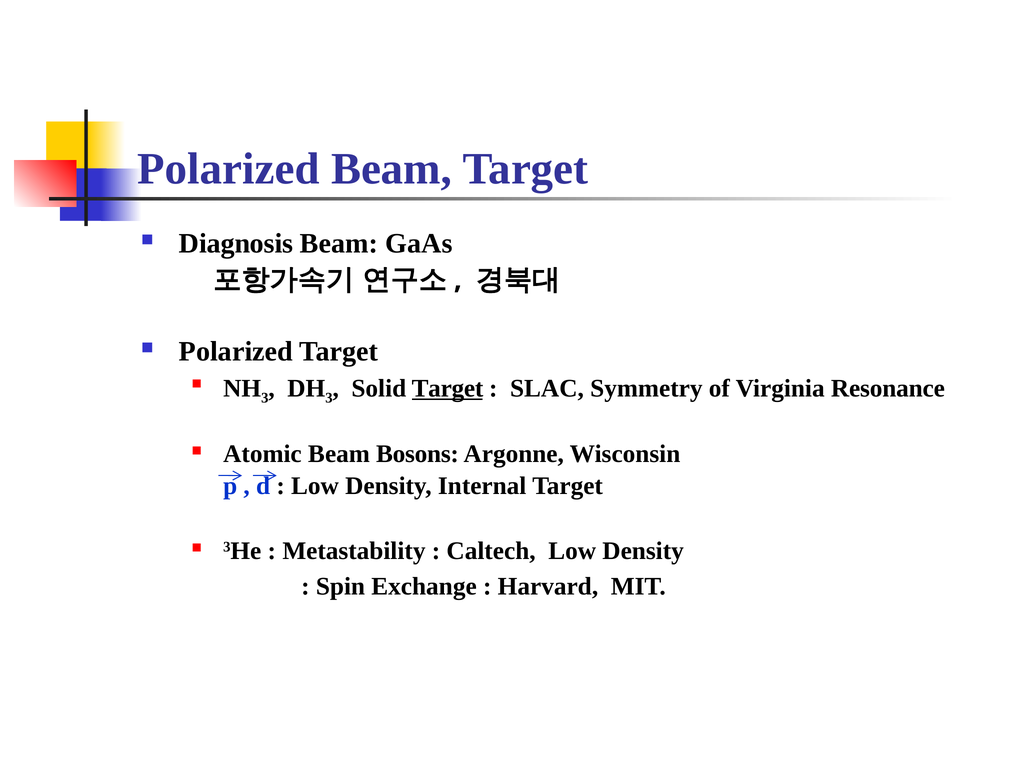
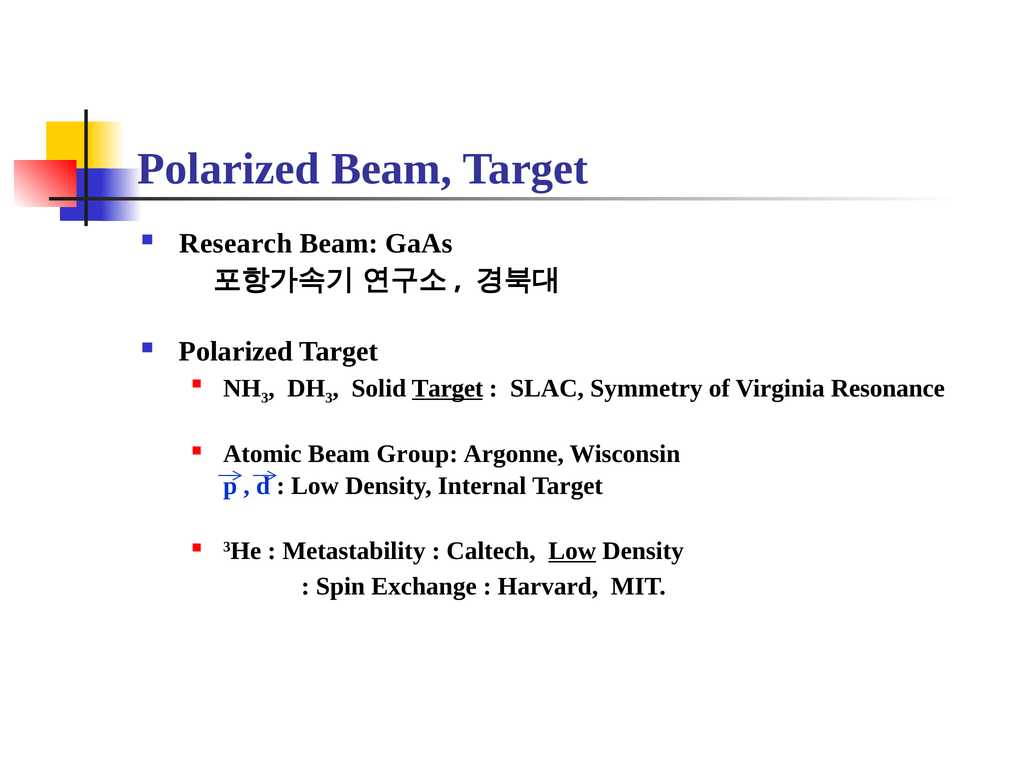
Diagnosis: Diagnosis -> Research
Bosons: Bosons -> Group
Low at (572, 551) underline: none -> present
